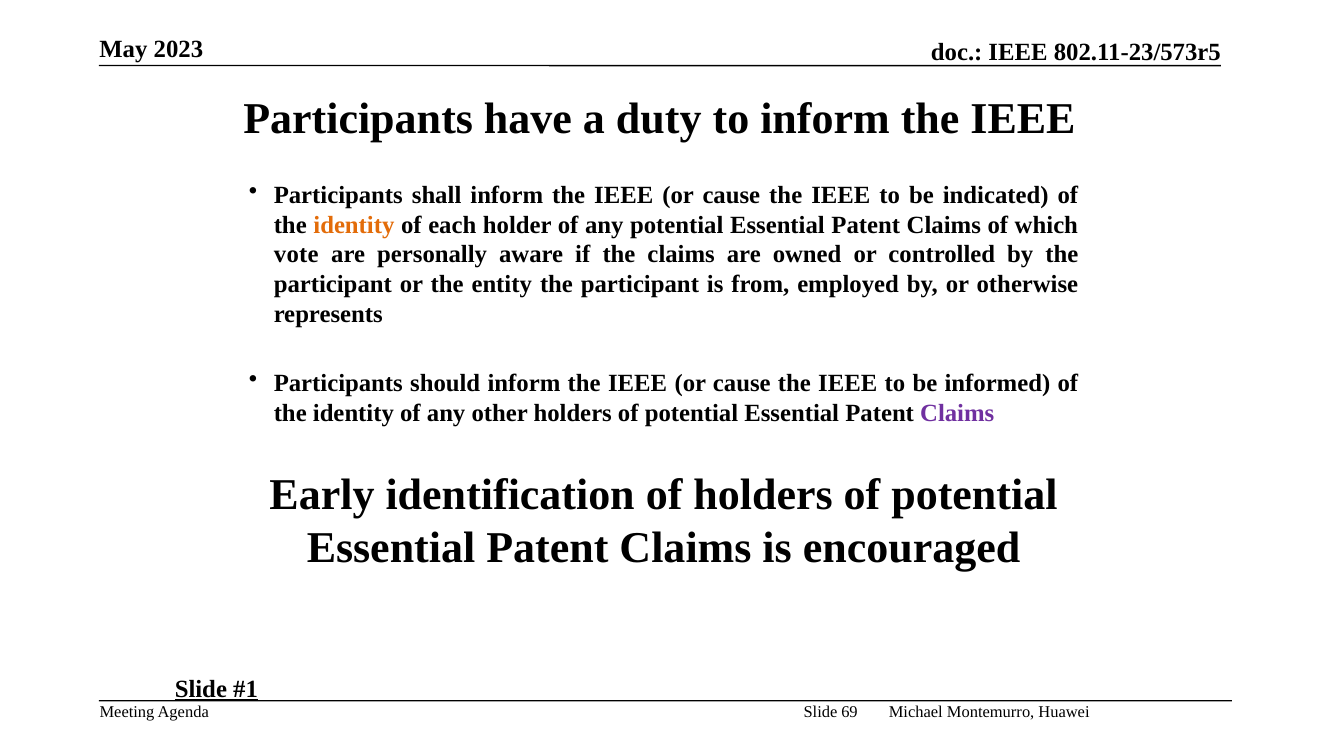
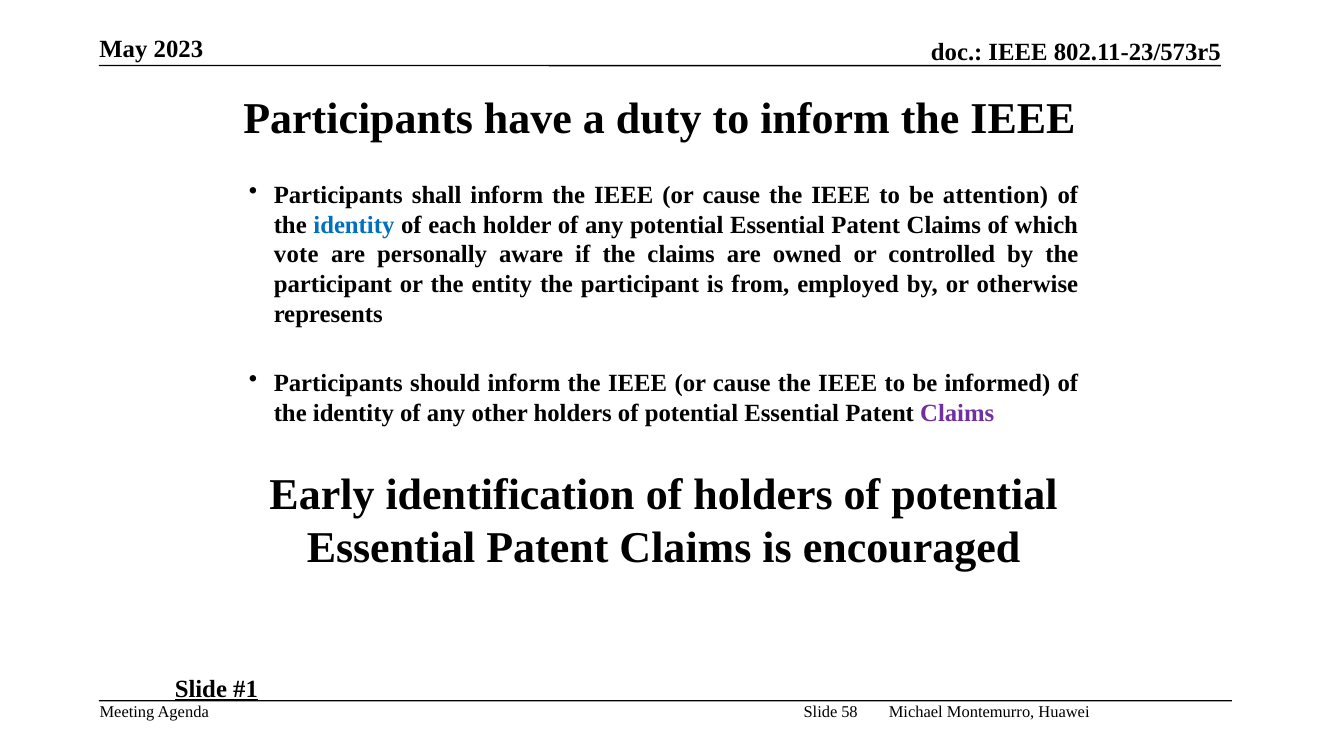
indicated: indicated -> attention
identity at (354, 225) colour: orange -> blue
69: 69 -> 58
